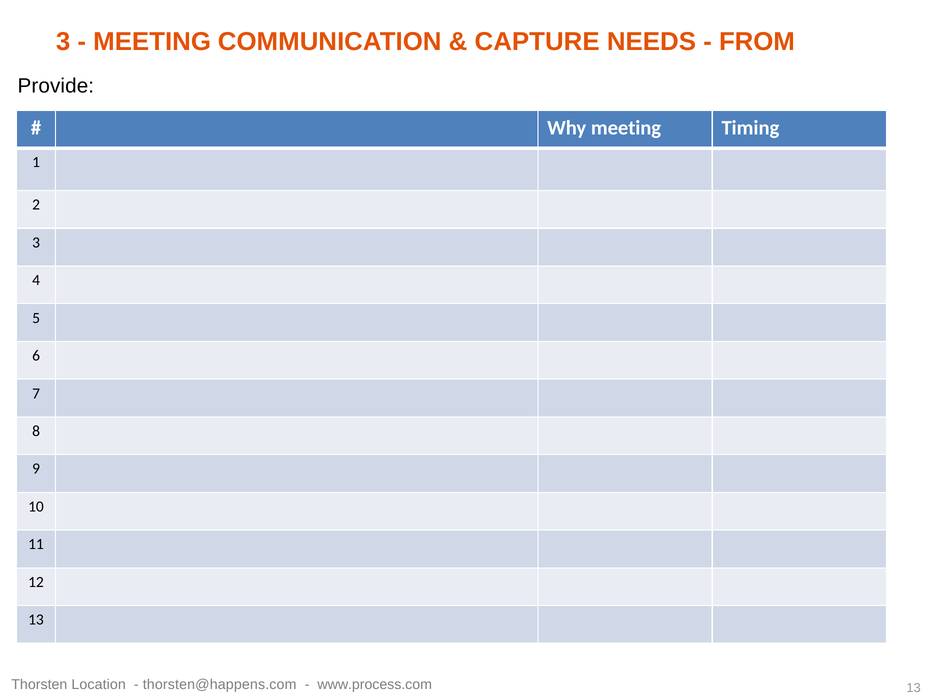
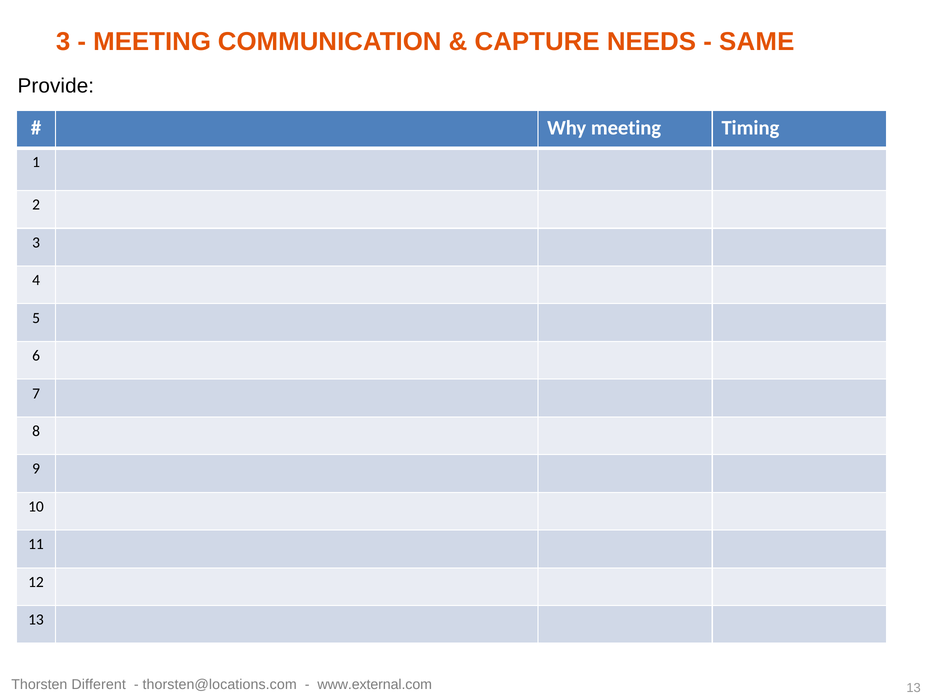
FROM: FROM -> SAME
Location: Location -> Different
thorsten@happens.com: thorsten@happens.com -> thorsten@locations.com
www.process.com: www.process.com -> www.external.com
